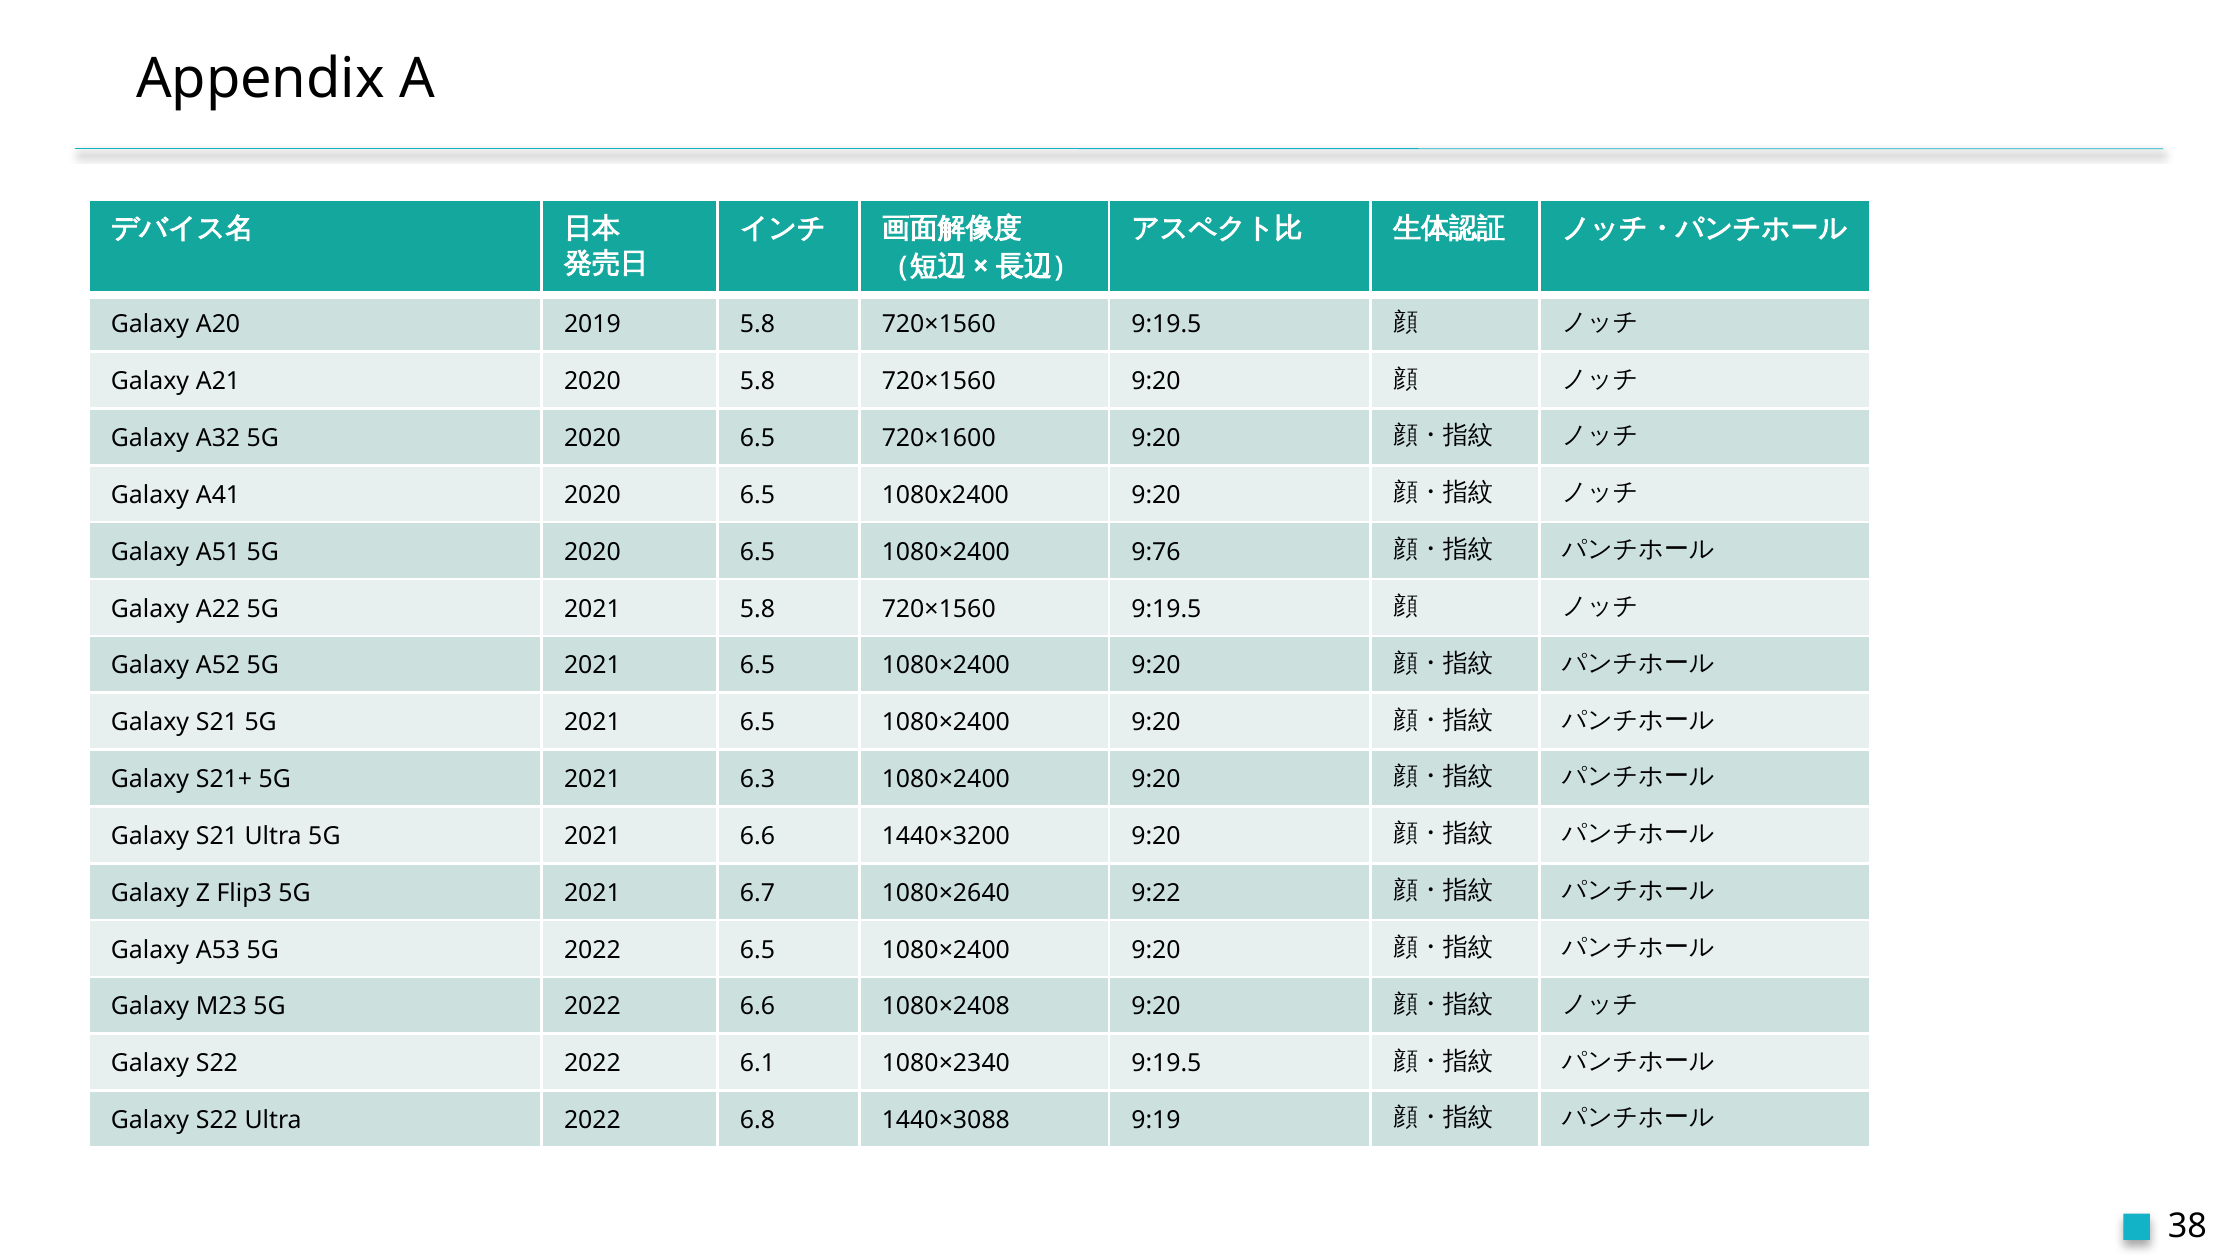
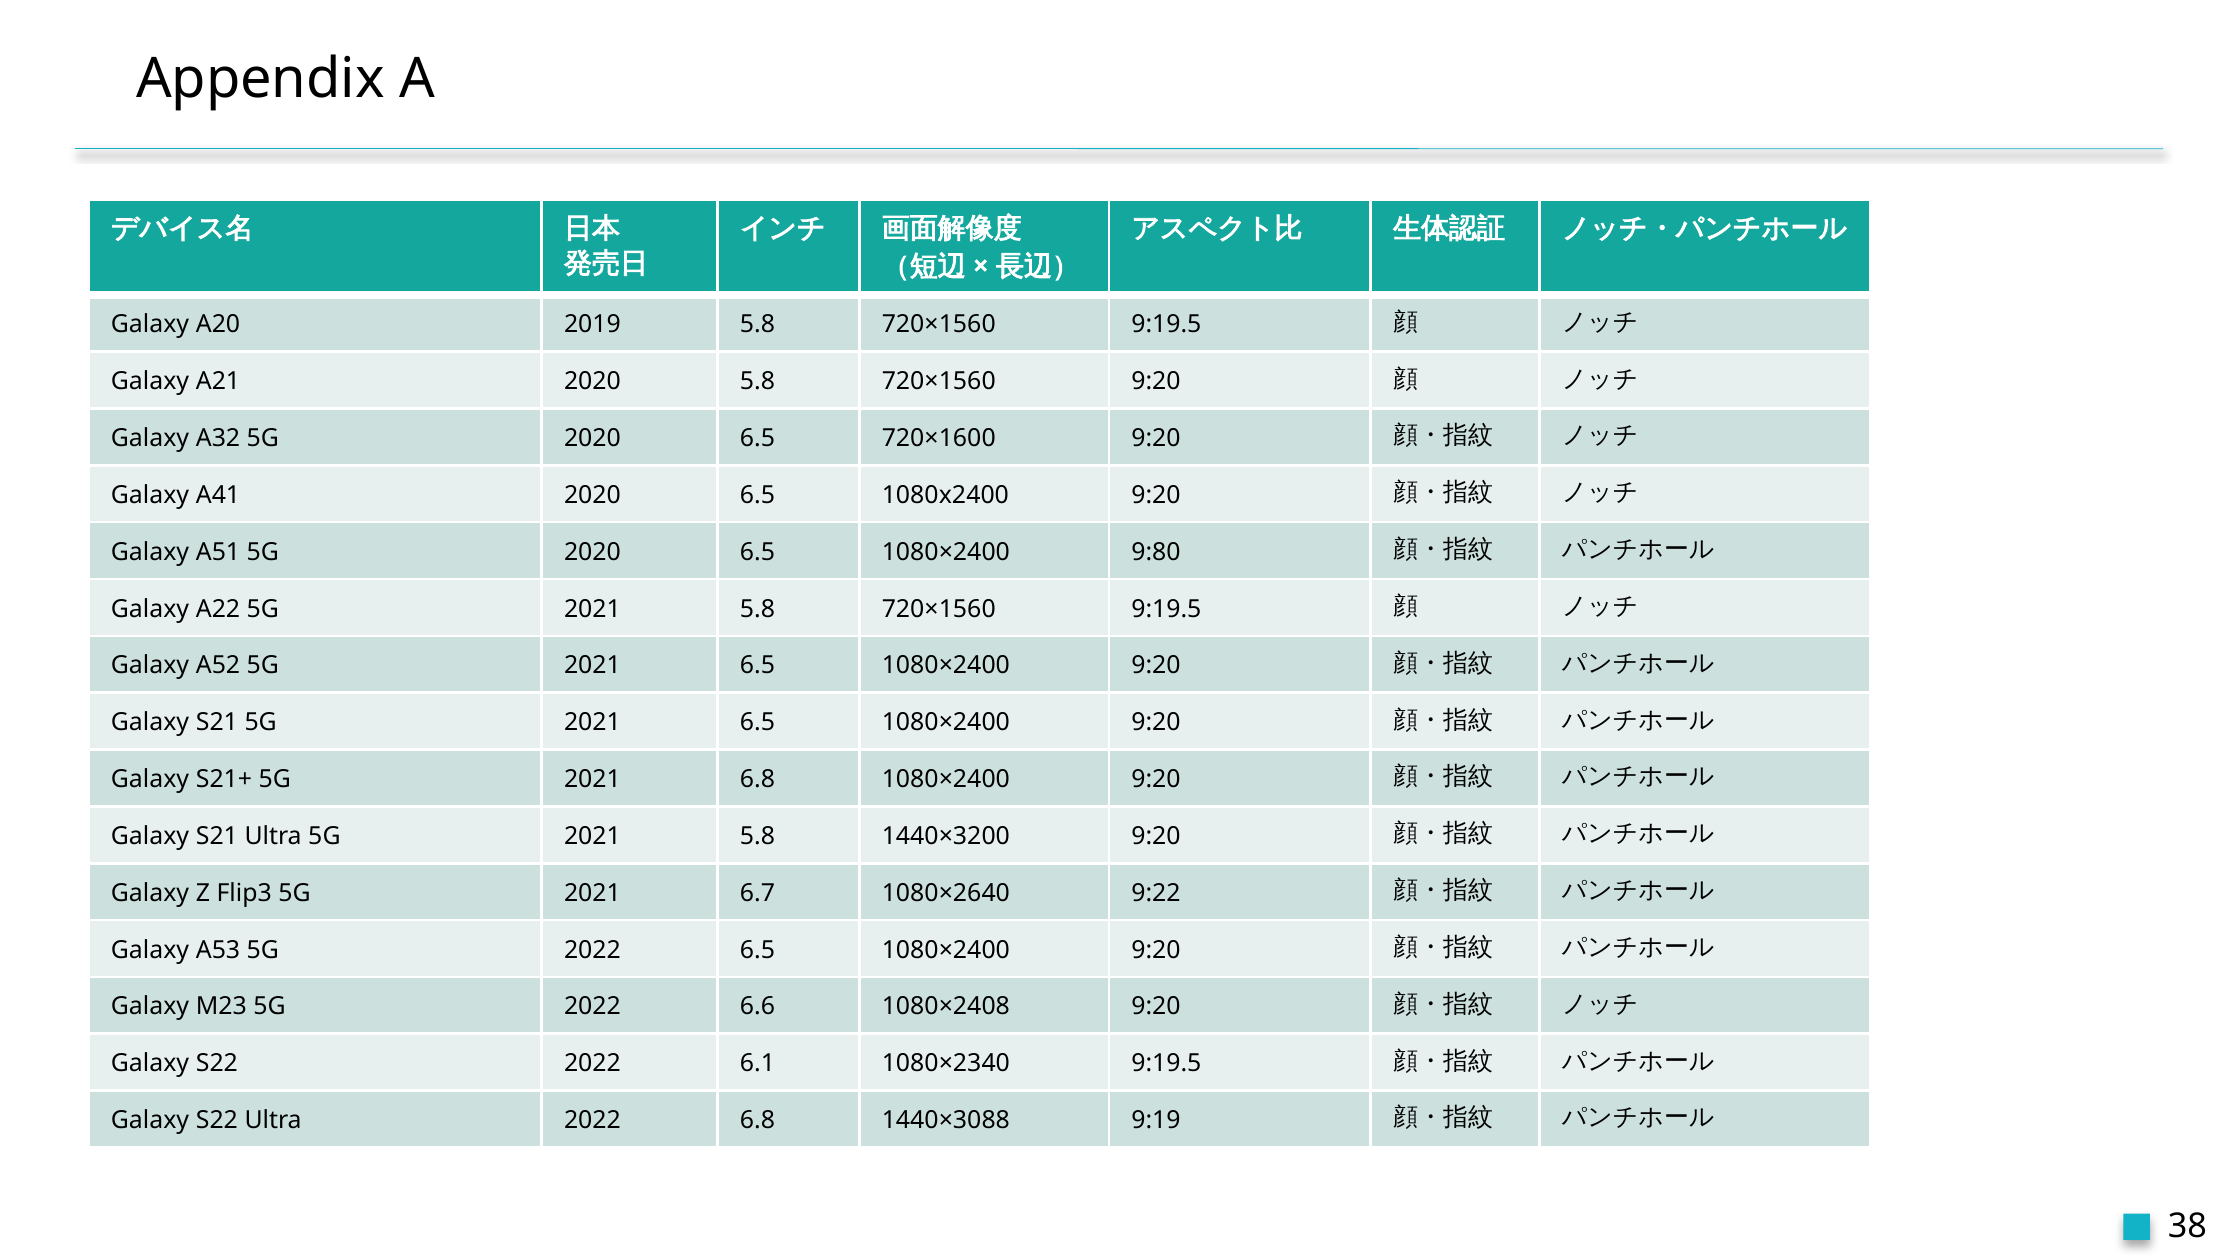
9:76: 9:76 -> 9:80
2021 6.3: 6.3 -> 6.8
Ultra 5G 2021 6.6: 6.6 -> 5.8
